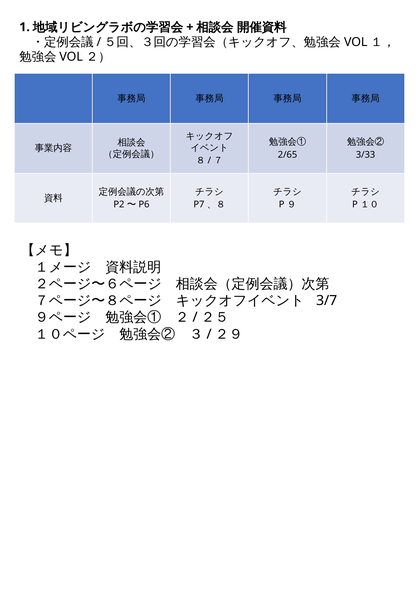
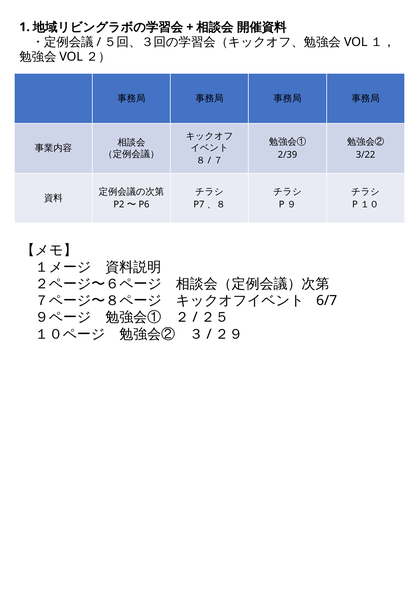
2/65: 2/65 -> 2/39
3/33: 3/33 -> 3/22
3/7: 3/7 -> 6/7
